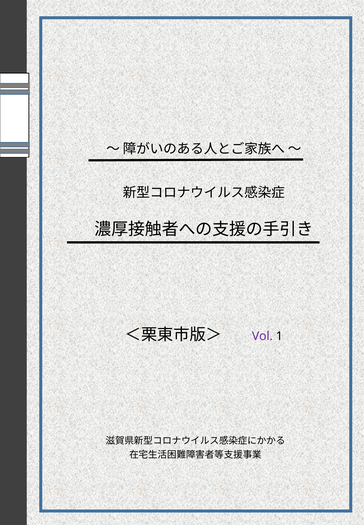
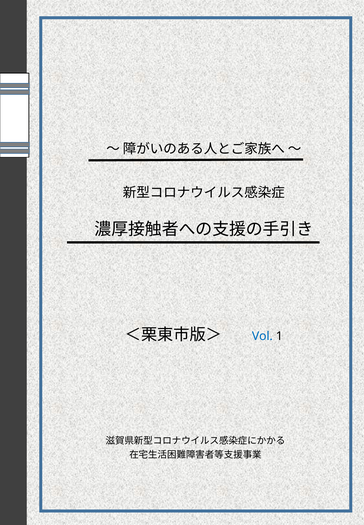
Vol colour: purple -> blue
